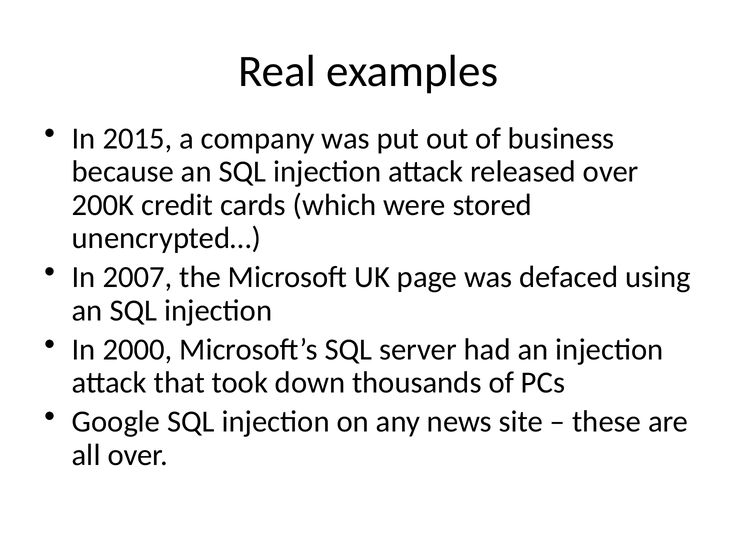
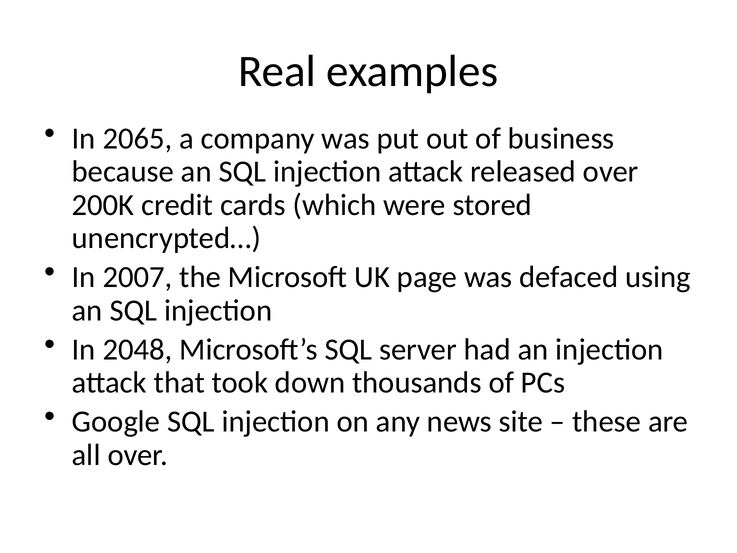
2015: 2015 -> 2065
2000: 2000 -> 2048
